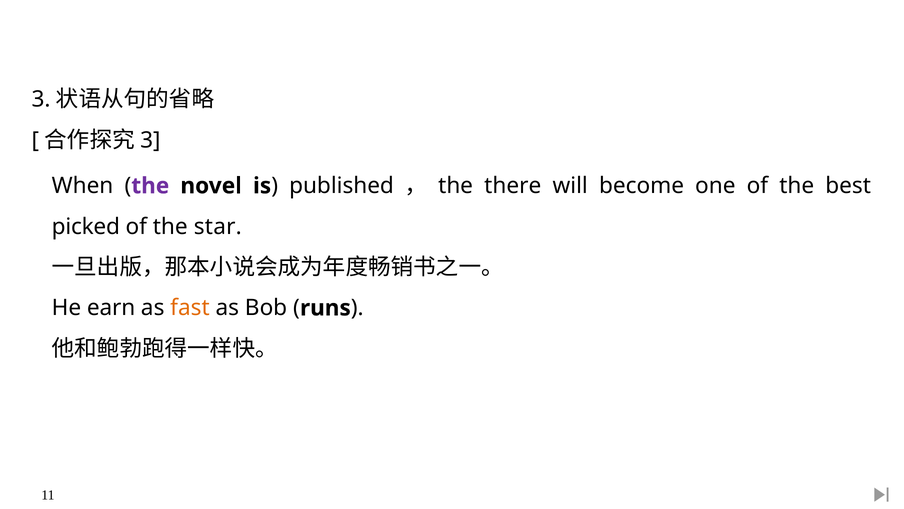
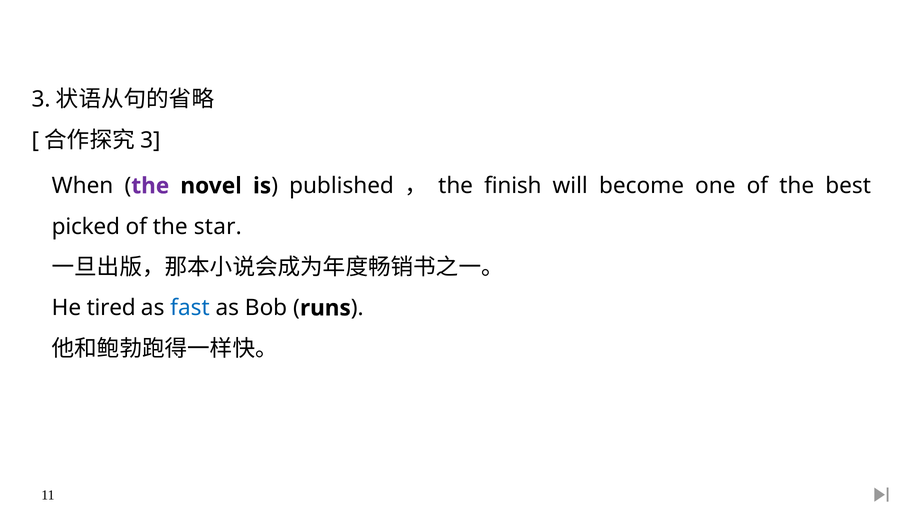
there: there -> finish
earn: earn -> tired
fast colour: orange -> blue
